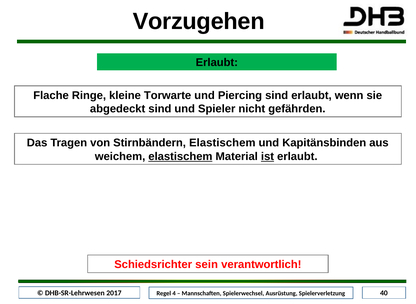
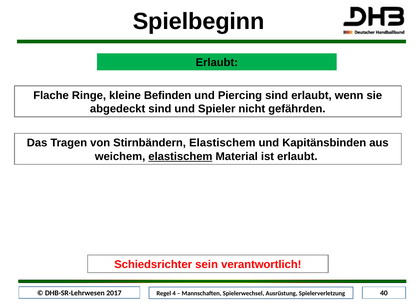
Vorzugehen: Vorzugehen -> Spielbeginn
Torwarte: Torwarte -> Befinden
ist underline: present -> none
